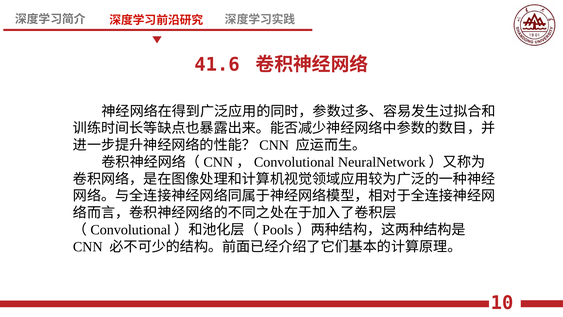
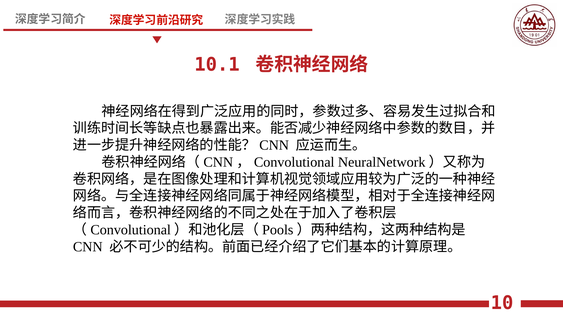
41.6: 41.6 -> 10.1
